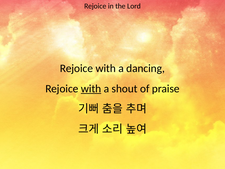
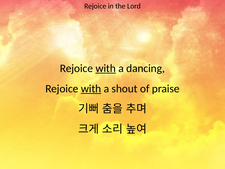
with at (106, 68) underline: none -> present
